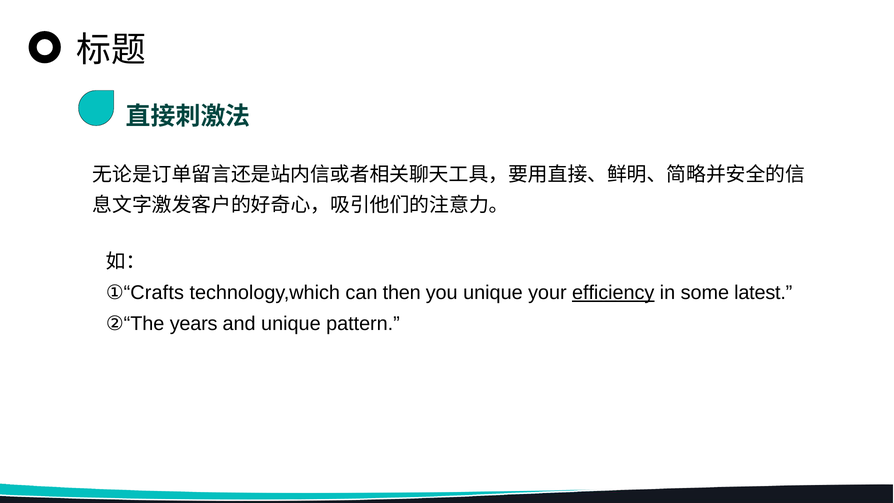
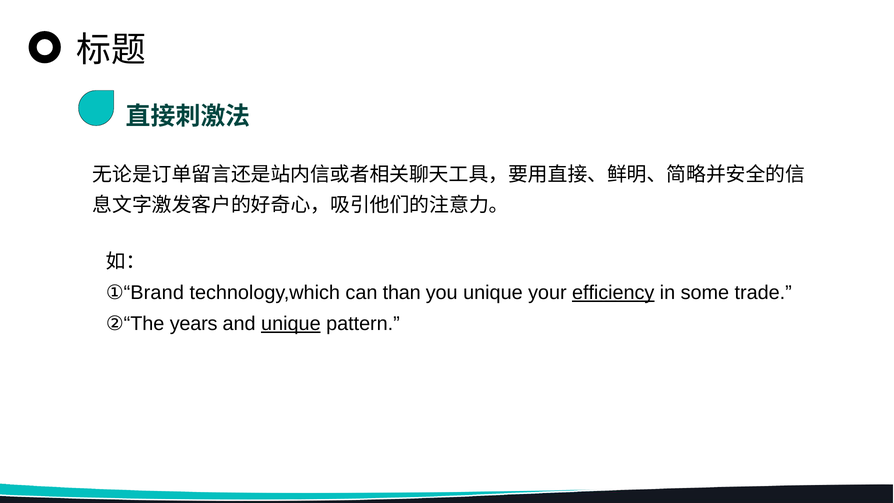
Crafts: Crafts -> Brand
then: then -> than
latest: latest -> trade
unique at (291, 324) underline: none -> present
